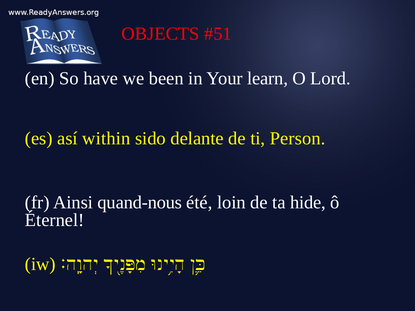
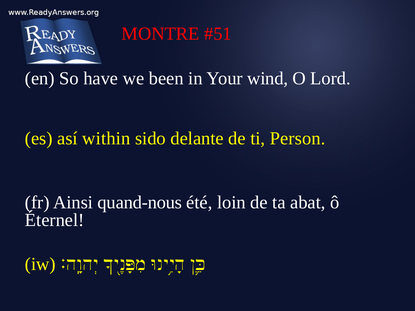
OBJECTS: OBJECTS -> MONTRE
learn: learn -> wind
hide: hide -> abat
